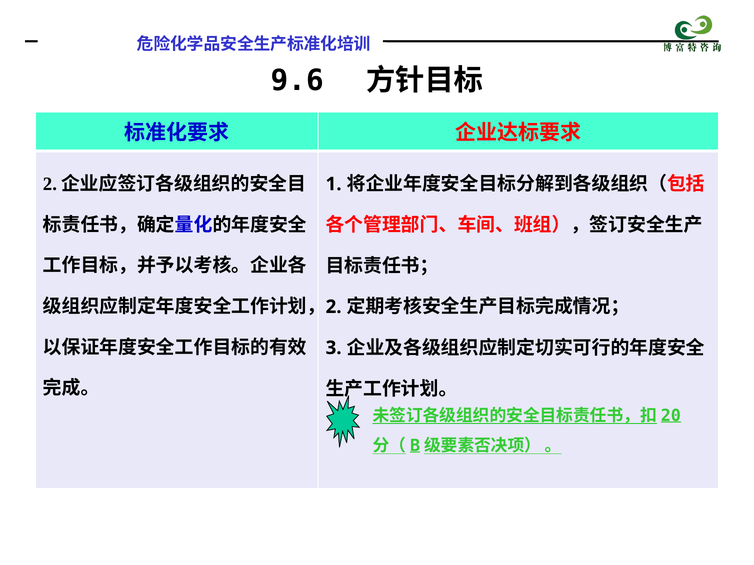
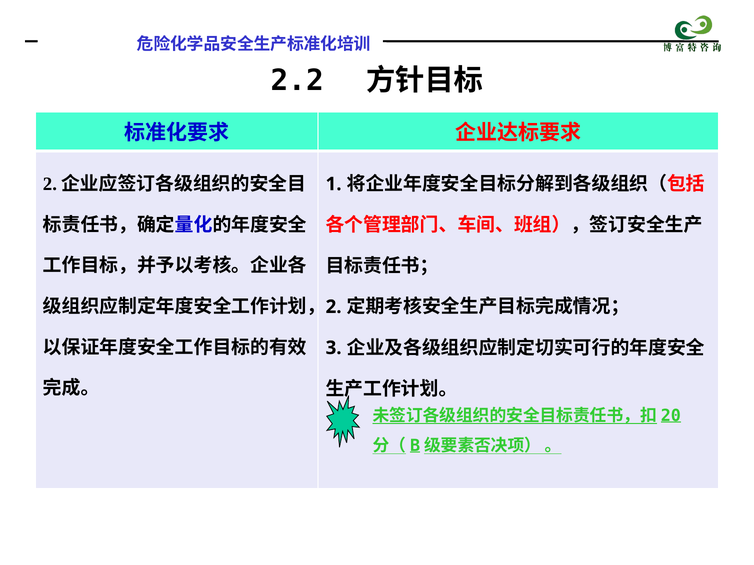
9.6: 9.6 -> 2.2
